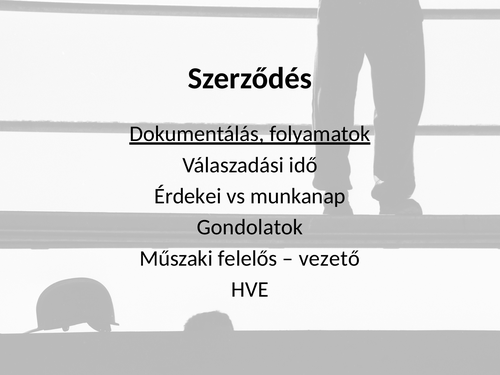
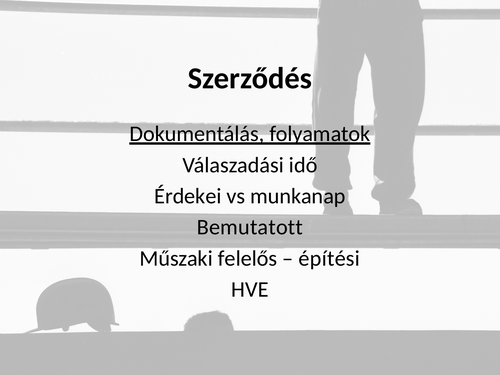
Gondolatok: Gondolatok -> Bemutatott
vezető: vezető -> építési
